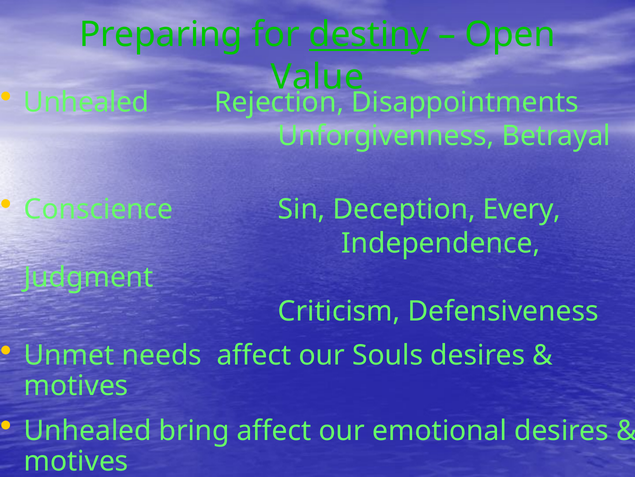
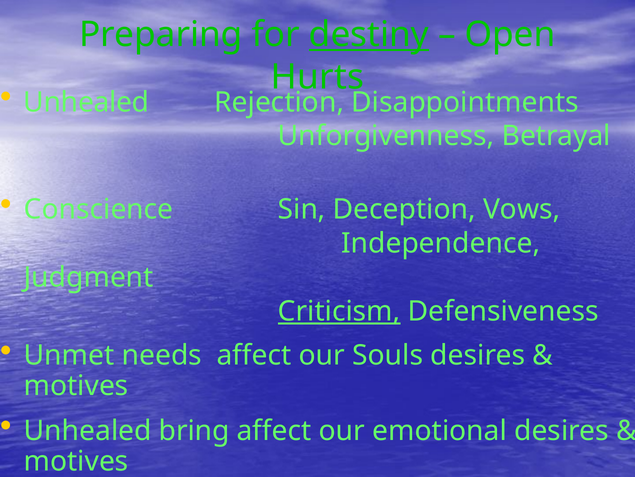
Value: Value -> Hurts
Every: Every -> Vows
Criticism underline: none -> present
